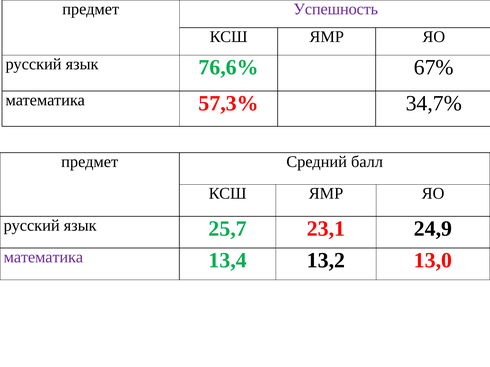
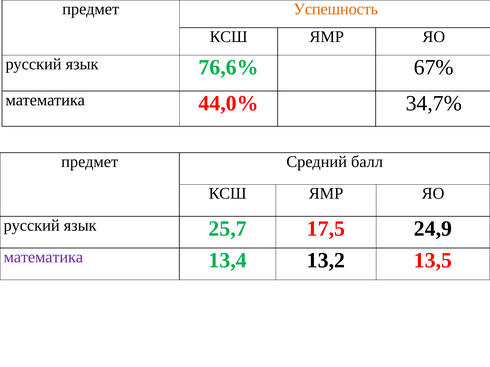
Успешность colour: purple -> orange
57,3%: 57,3% -> 44,0%
23,1: 23,1 -> 17,5
13,0: 13,0 -> 13,5
